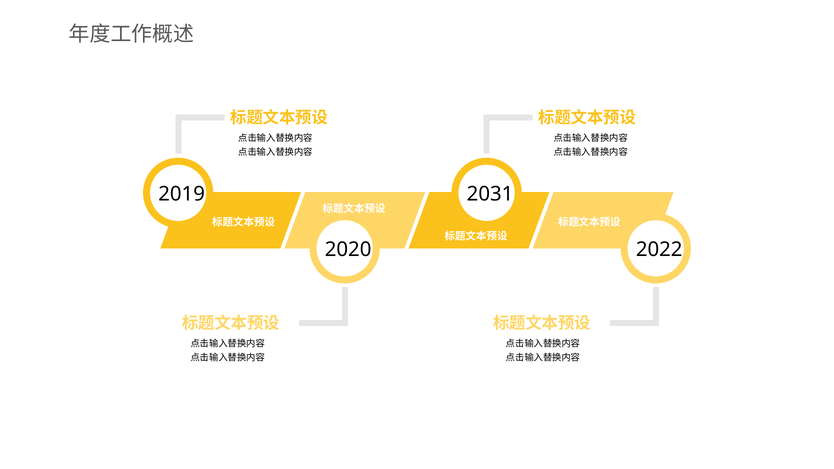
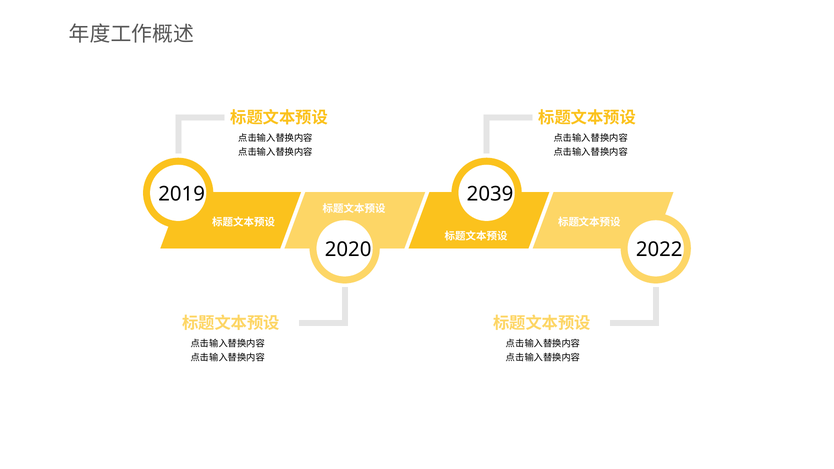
2031: 2031 -> 2039
